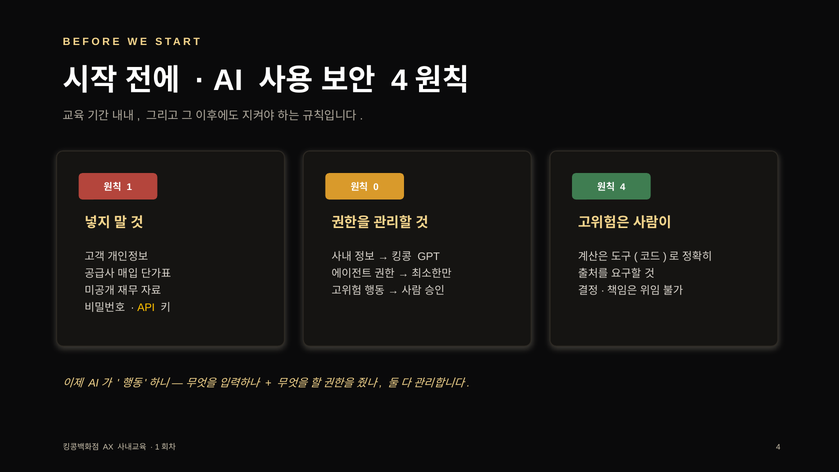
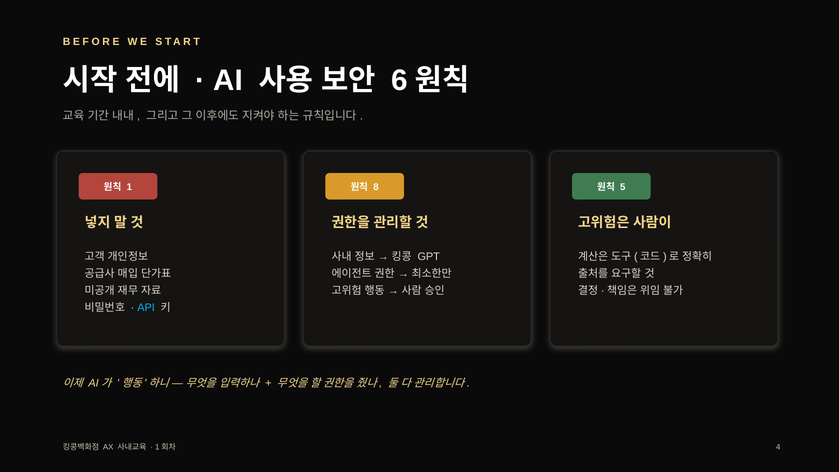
4 at (399, 80): 4 -> 6
0: 0 -> 8
4 at (623, 187): 4 -> 5
API colour: yellow -> light blue
